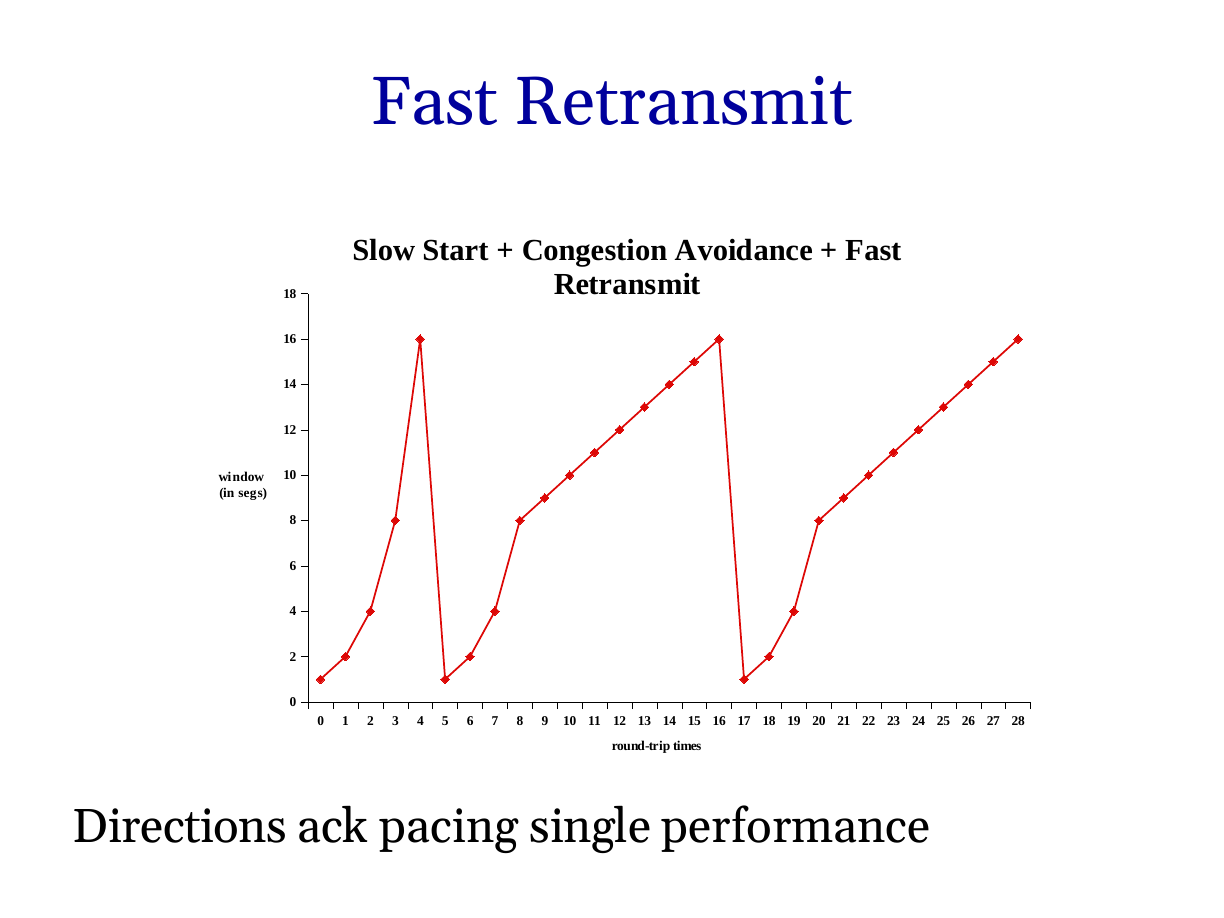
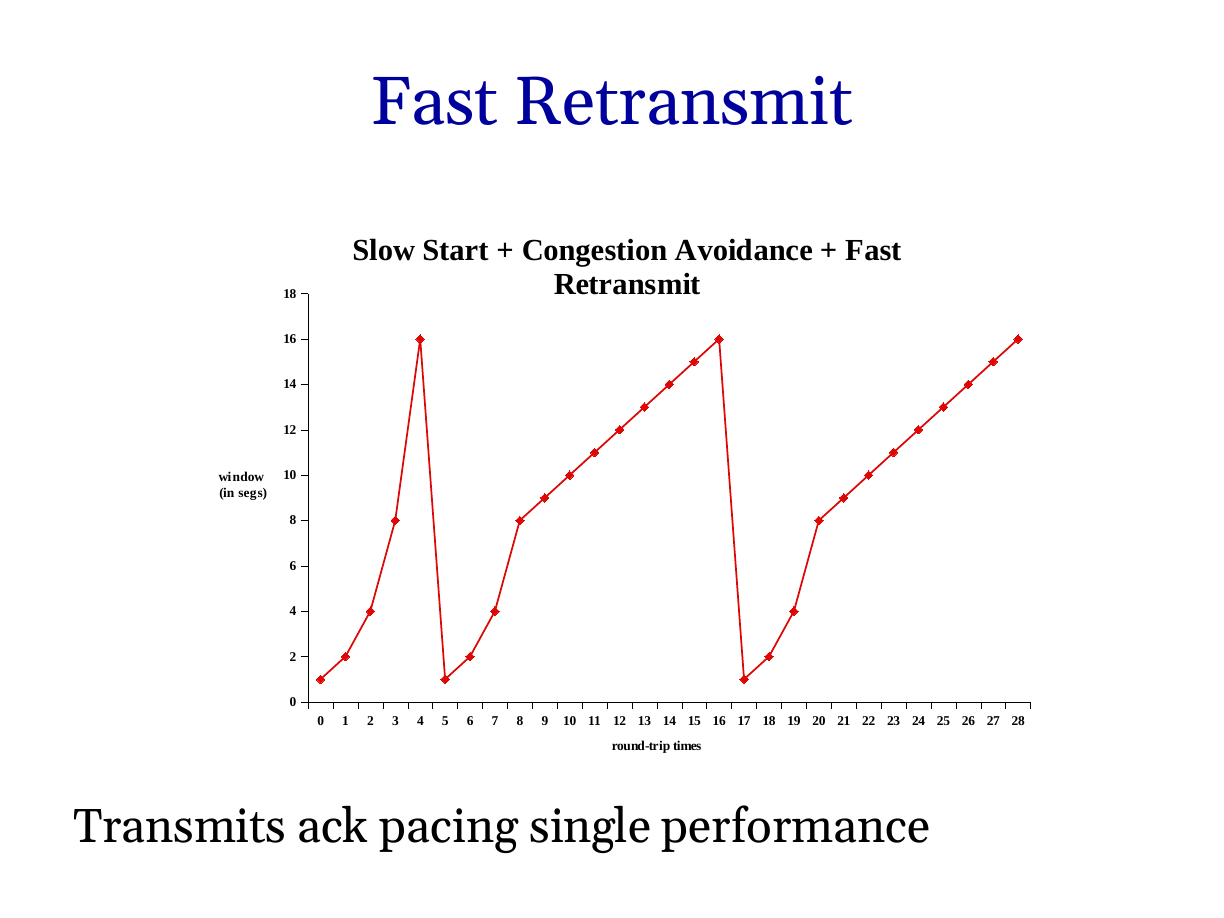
Directions: Directions -> Transmits
